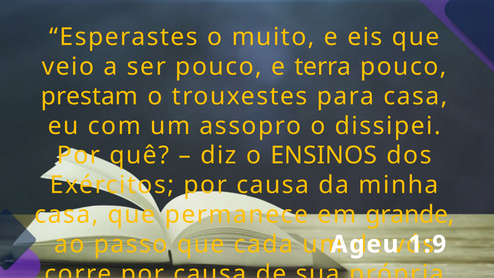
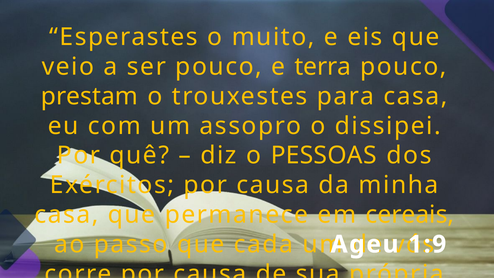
ENSINOS: ENSINOS -> PESSOAS
grande: grande -> cereais
